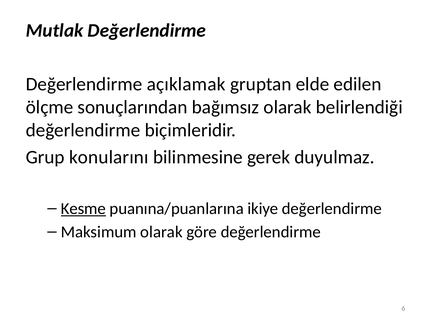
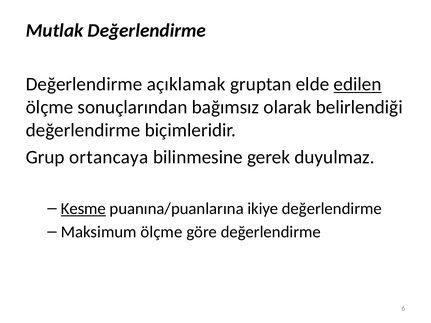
edilen underline: none -> present
konularını: konularını -> ortancaya
Maksimum olarak: olarak -> ölçme
